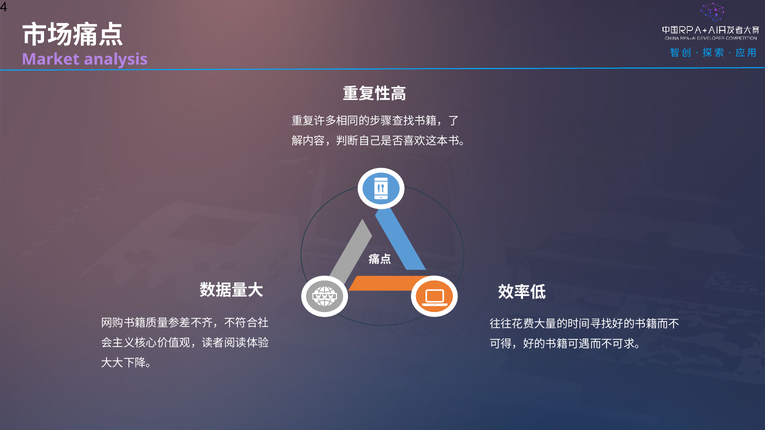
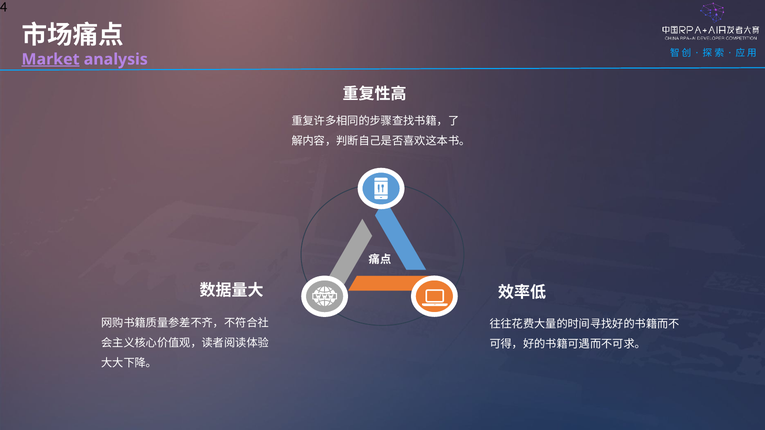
Market underline: none -> present
